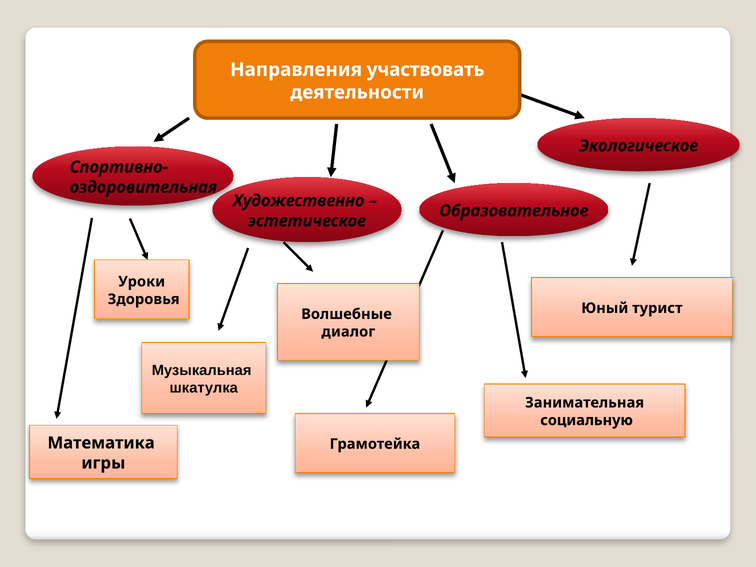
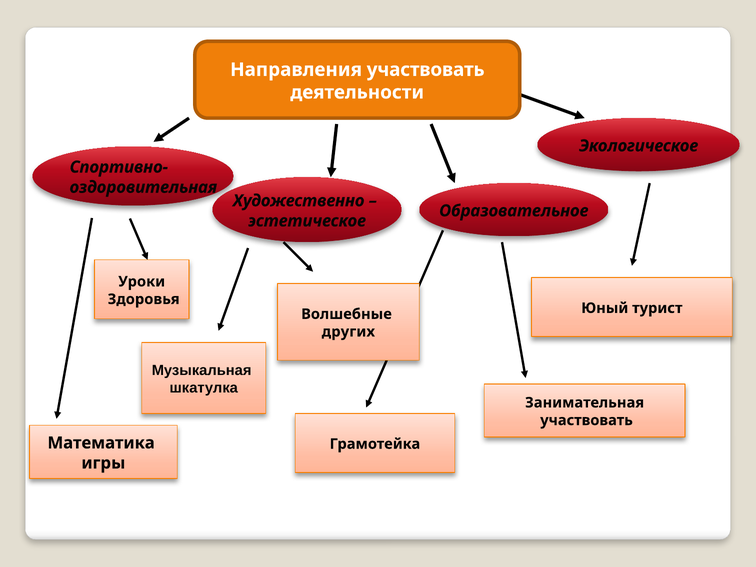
диалог: диалог -> других
социальную at (587, 420): социальную -> участвовать
